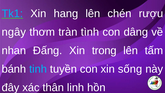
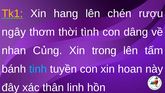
Tk1 colour: light blue -> yellow
tràn: tràn -> thời
Đấng: Đấng -> Củng
sống: sống -> hoan
